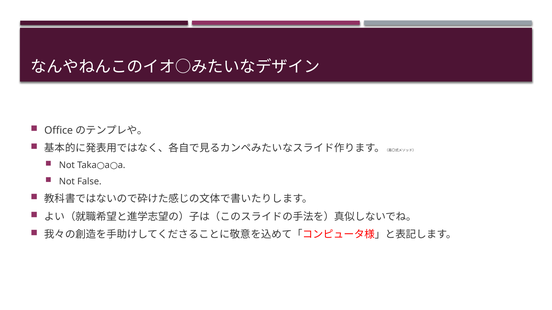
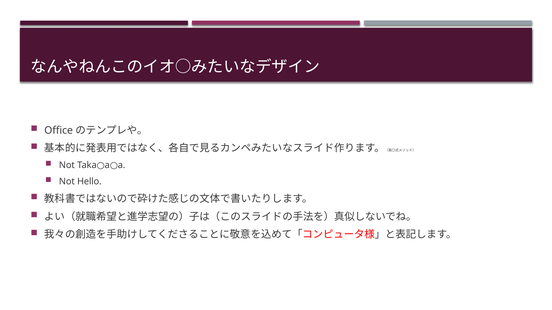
False: False -> Hello
